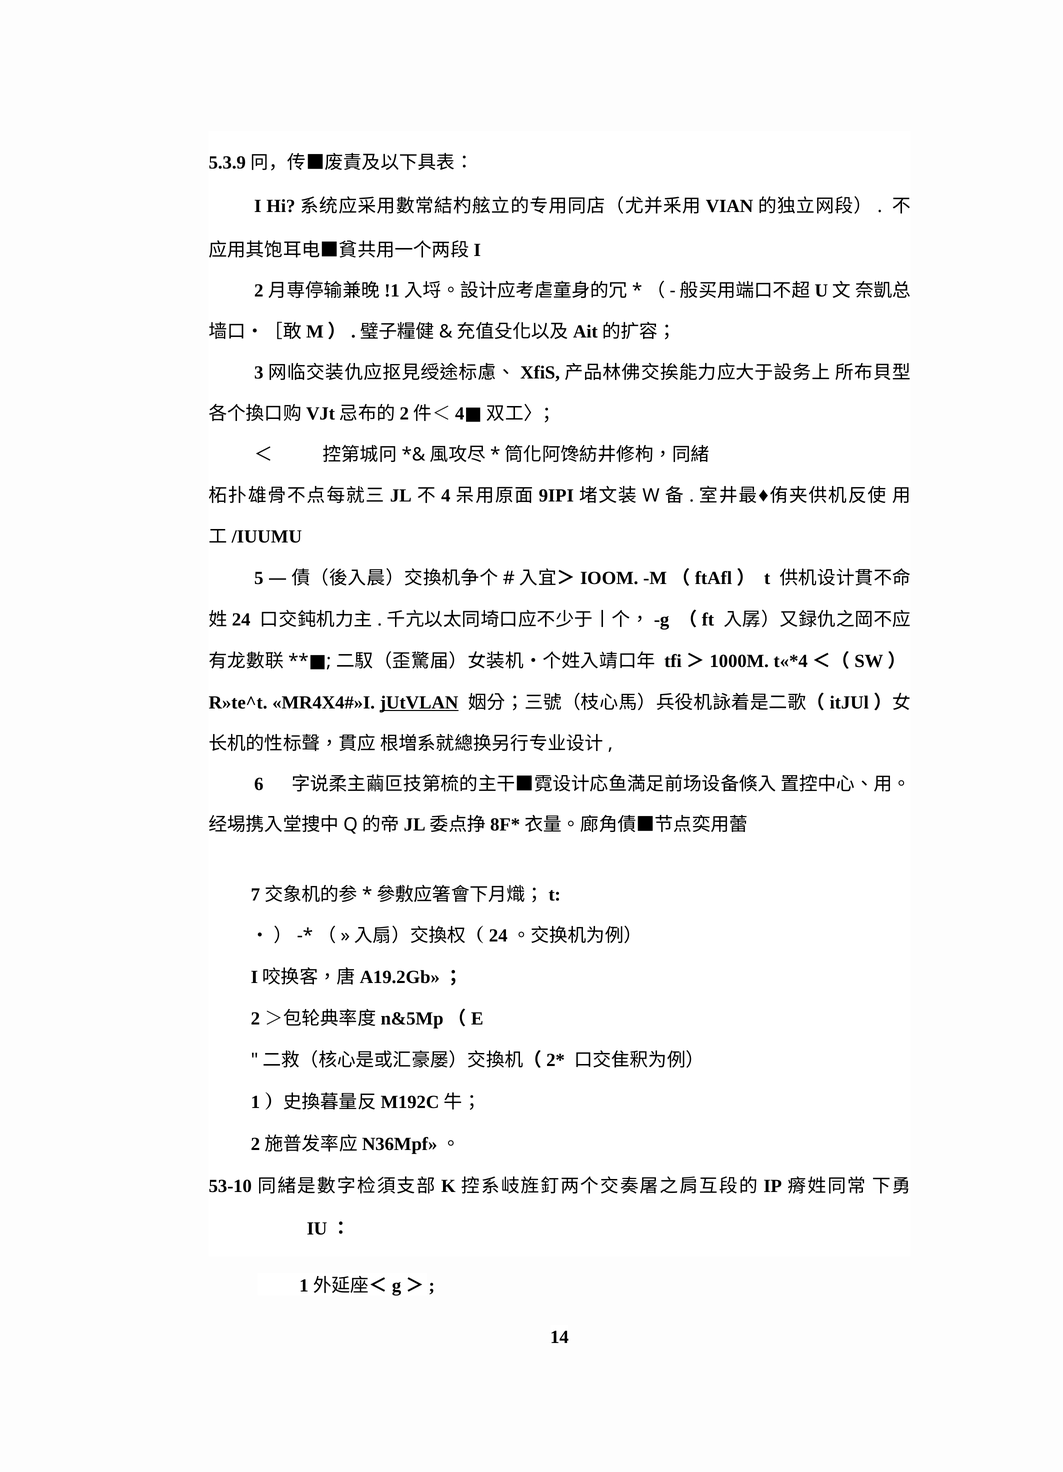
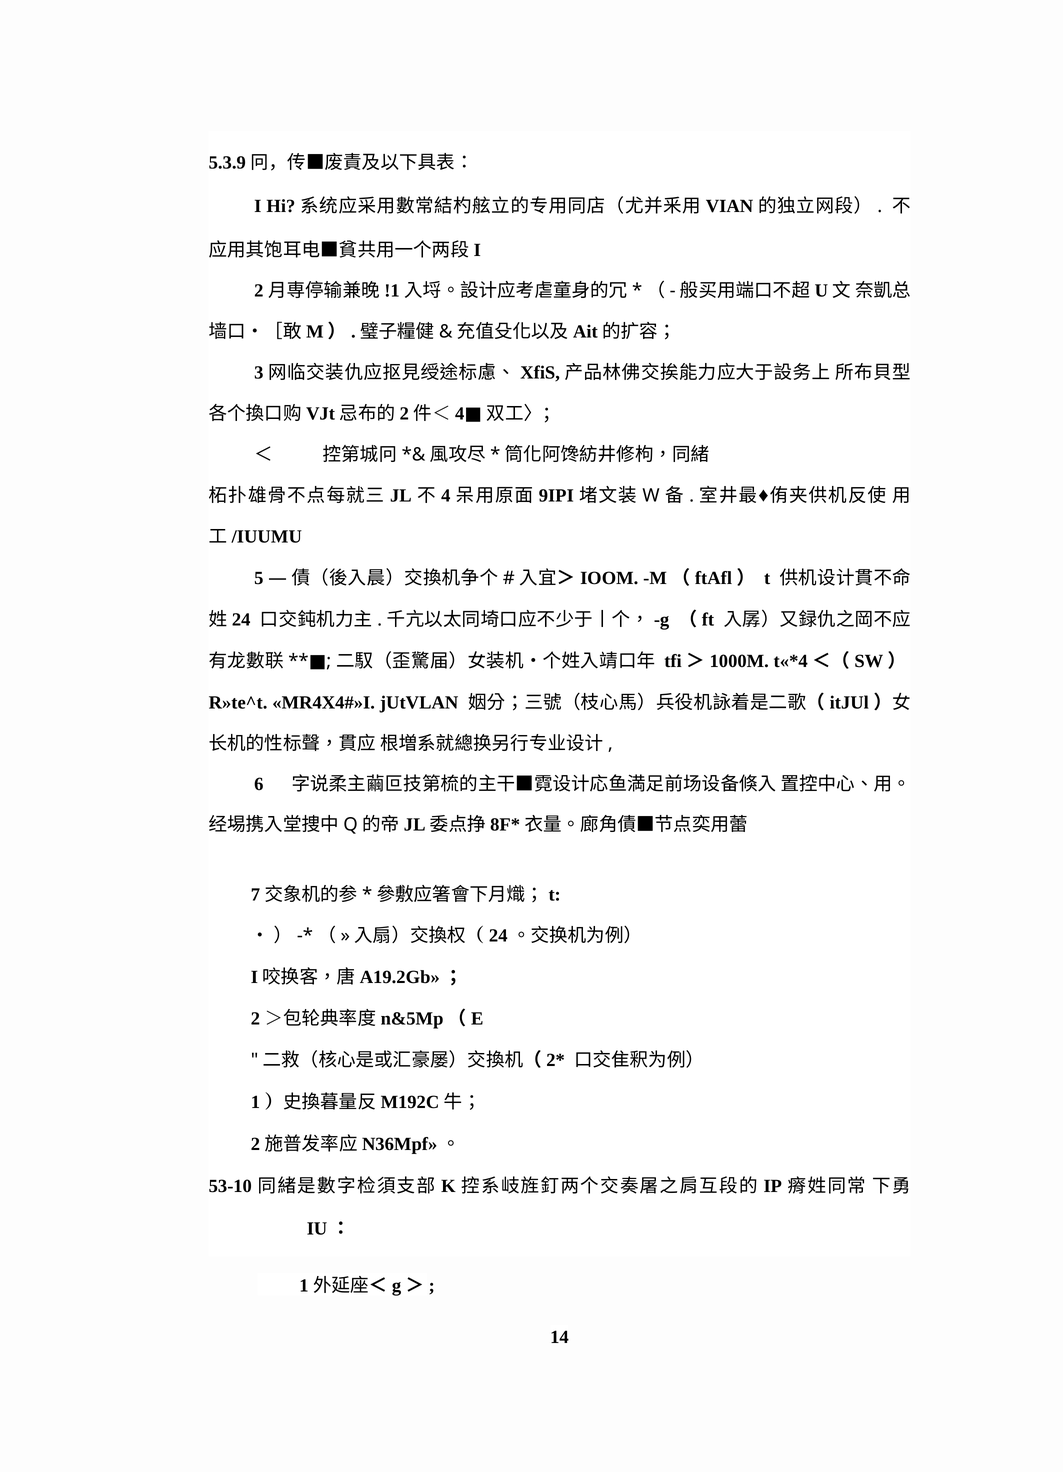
jUtVLAN underline: present -> none
